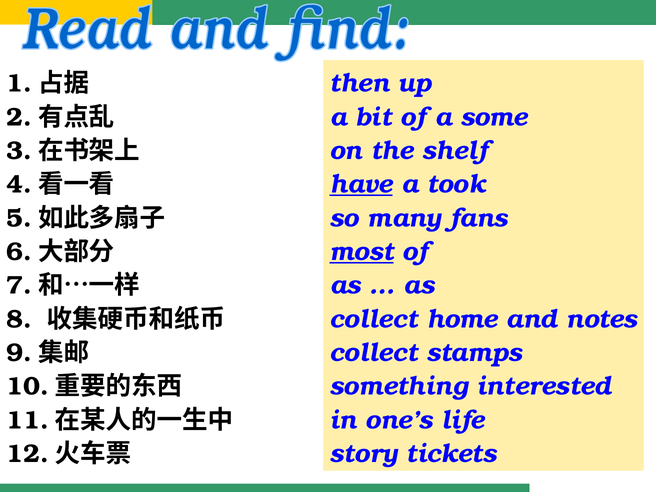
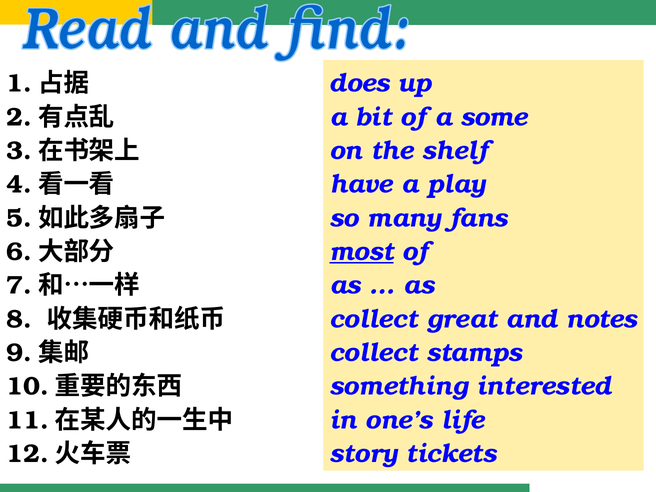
then: then -> does
have underline: present -> none
took: took -> play
home: home -> great
